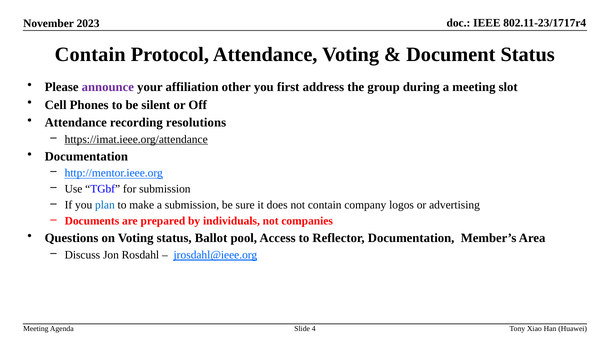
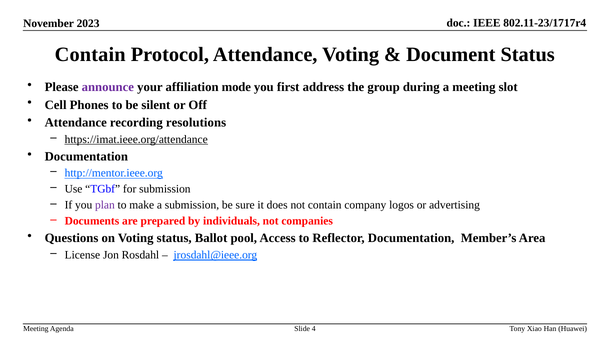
other: other -> mode
plan colour: blue -> purple
Discuss: Discuss -> License
